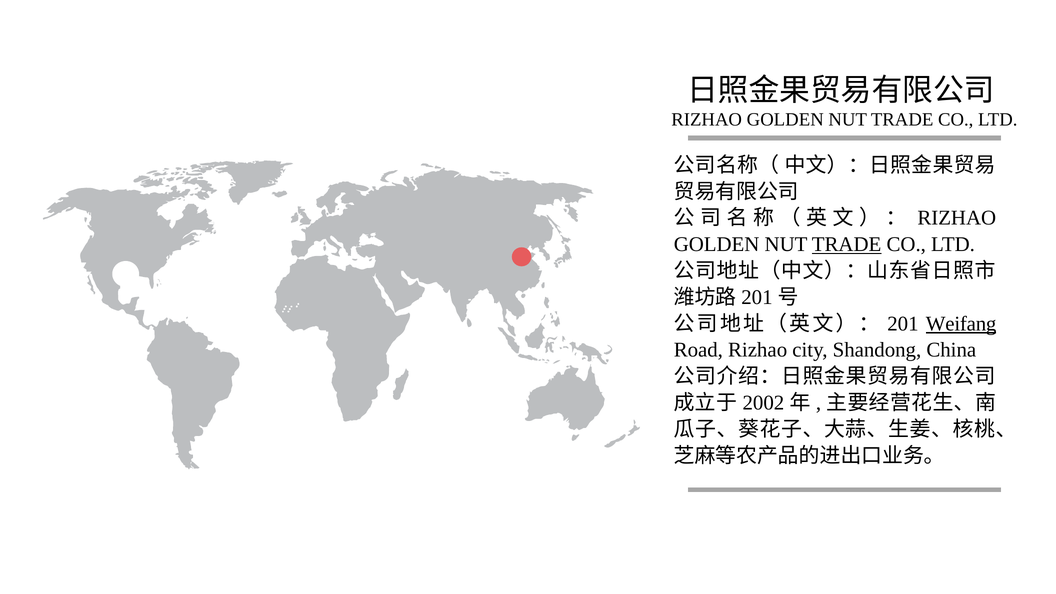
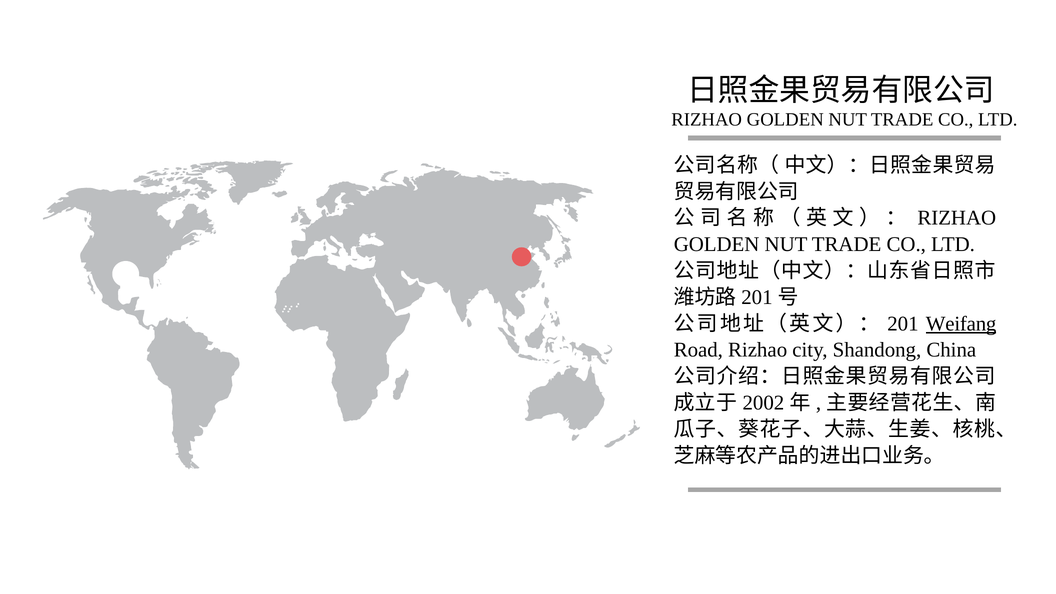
TRADE at (847, 244) underline: present -> none
